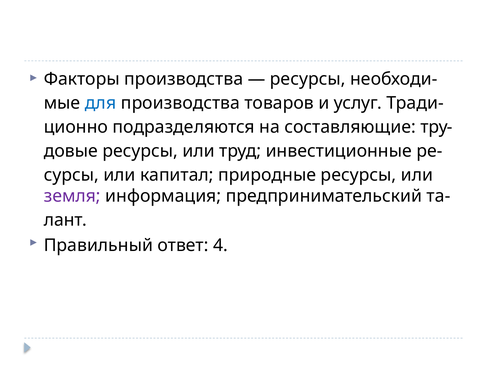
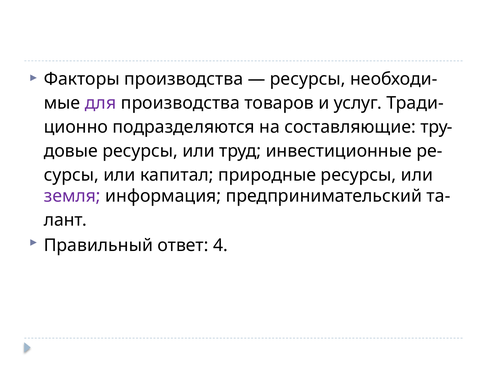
для colour: blue -> purple
